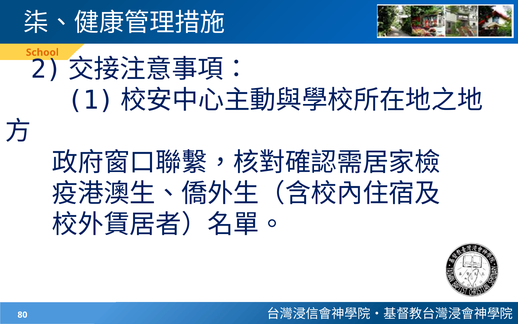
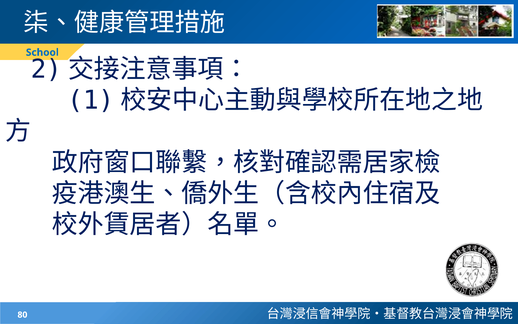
School colour: orange -> blue
